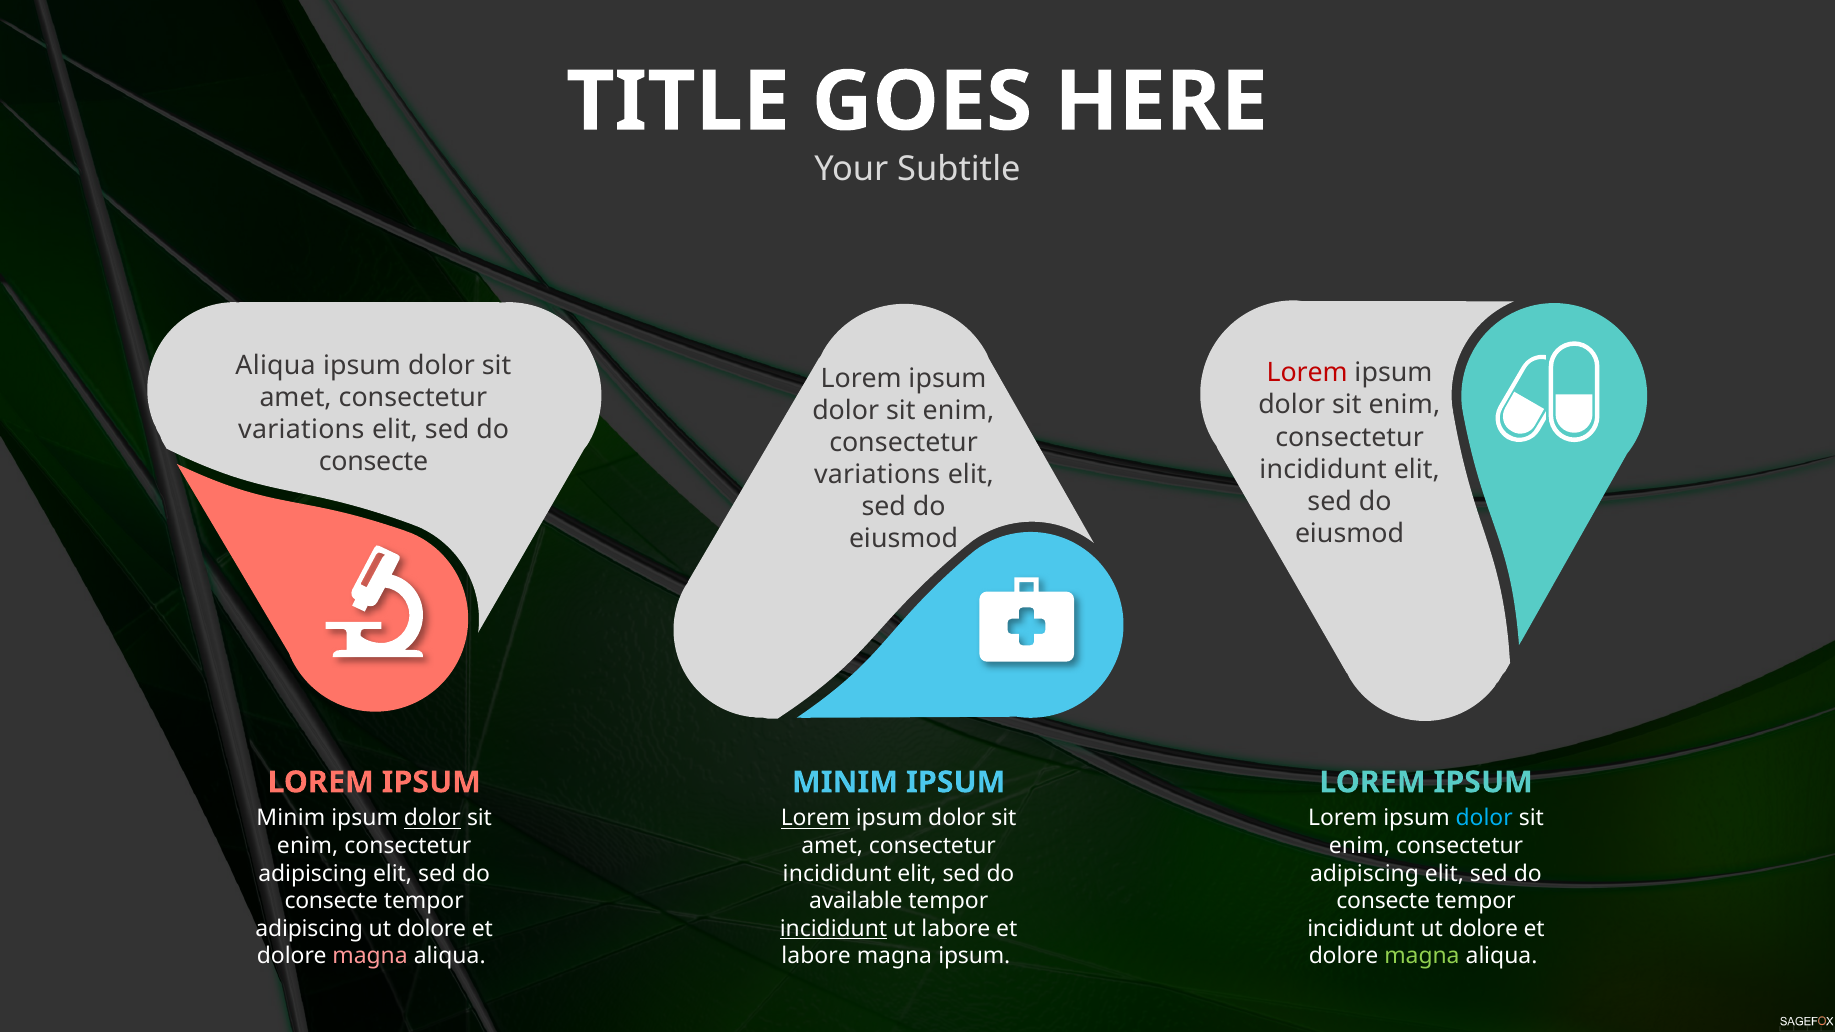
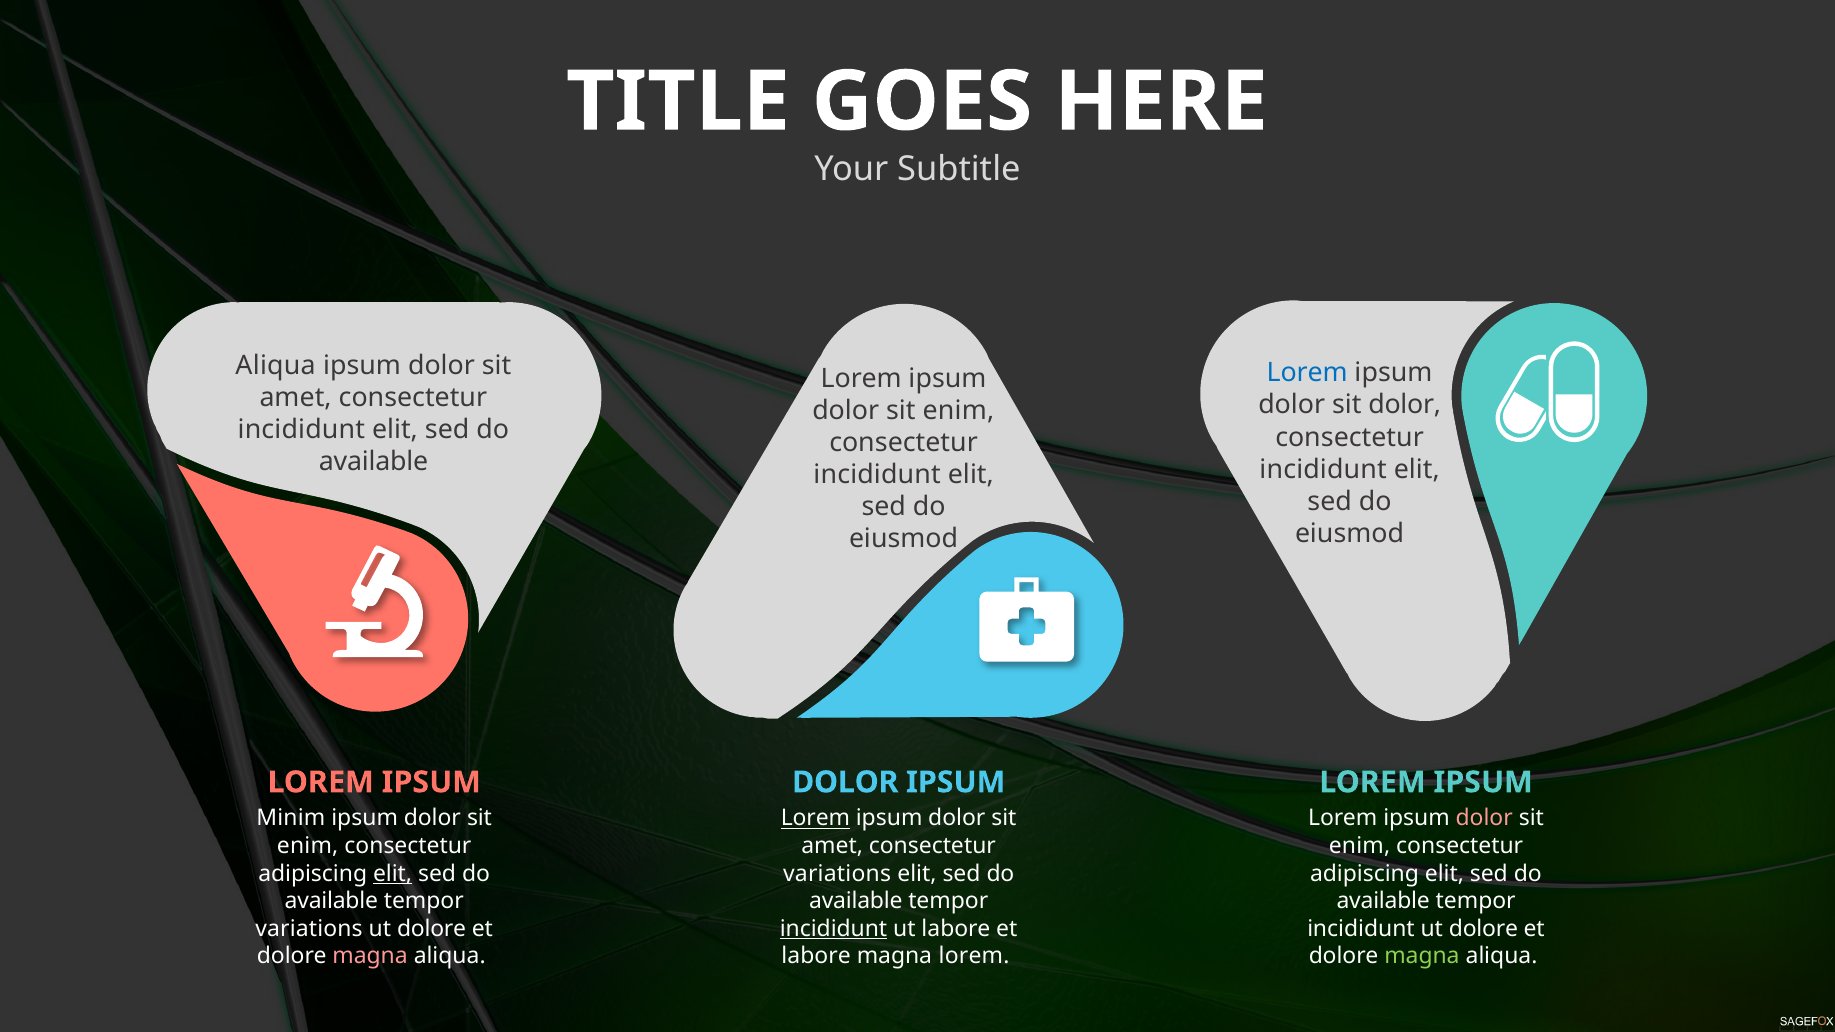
Lorem at (1307, 373) colour: red -> blue
enim at (1404, 405): enim -> dolor
variations at (301, 430): variations -> incididunt
consecte at (374, 462): consecte -> available
variations at (877, 475): variations -> incididunt
MINIM at (845, 782): MINIM -> DOLOR
dolor at (432, 819) underline: present -> none
dolor at (1484, 819) colour: light blue -> pink
elit at (393, 874) underline: none -> present
incididunt at (837, 874): incididunt -> variations
consecte at (331, 901): consecte -> available
consecte at (1383, 901): consecte -> available
adipiscing at (309, 929): adipiscing -> variations
magna ipsum: ipsum -> lorem
